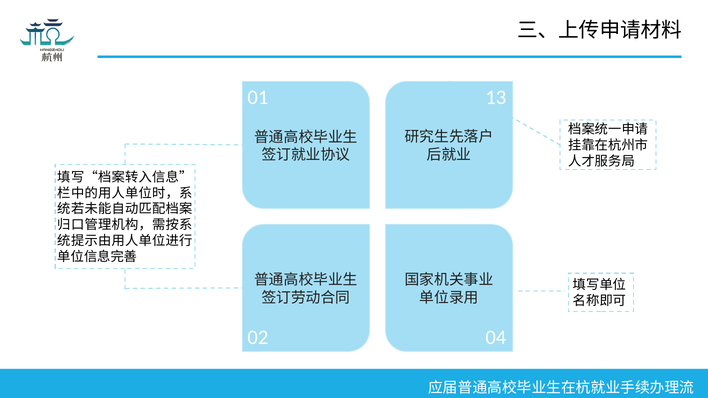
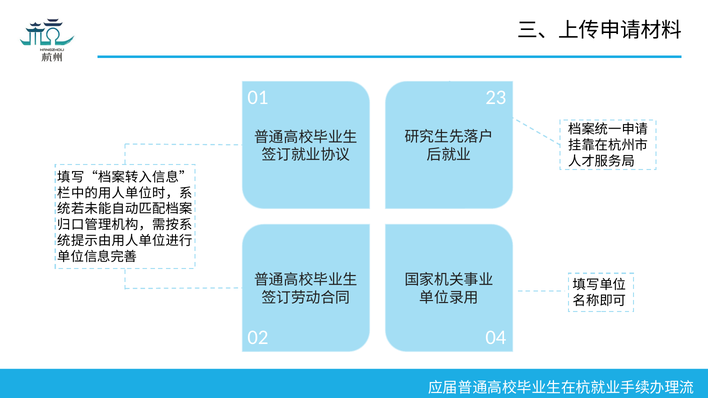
13: 13 -> 23
